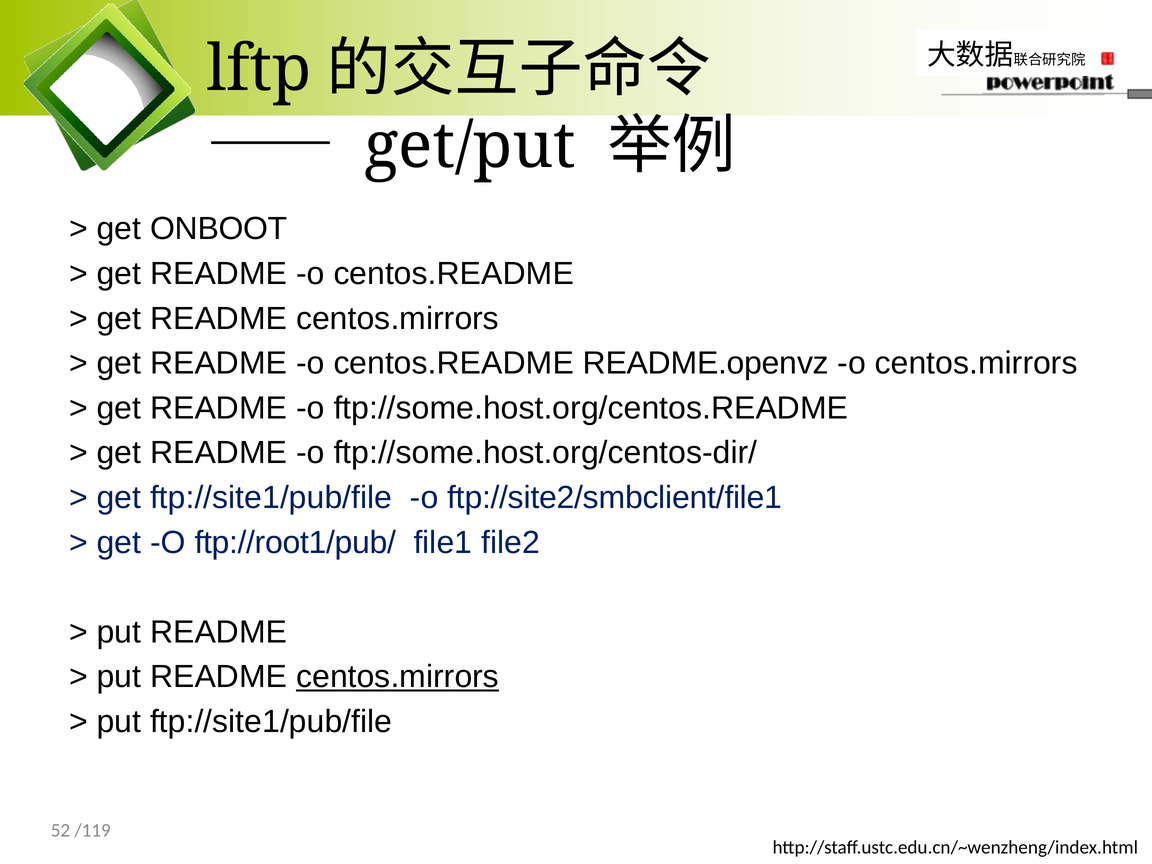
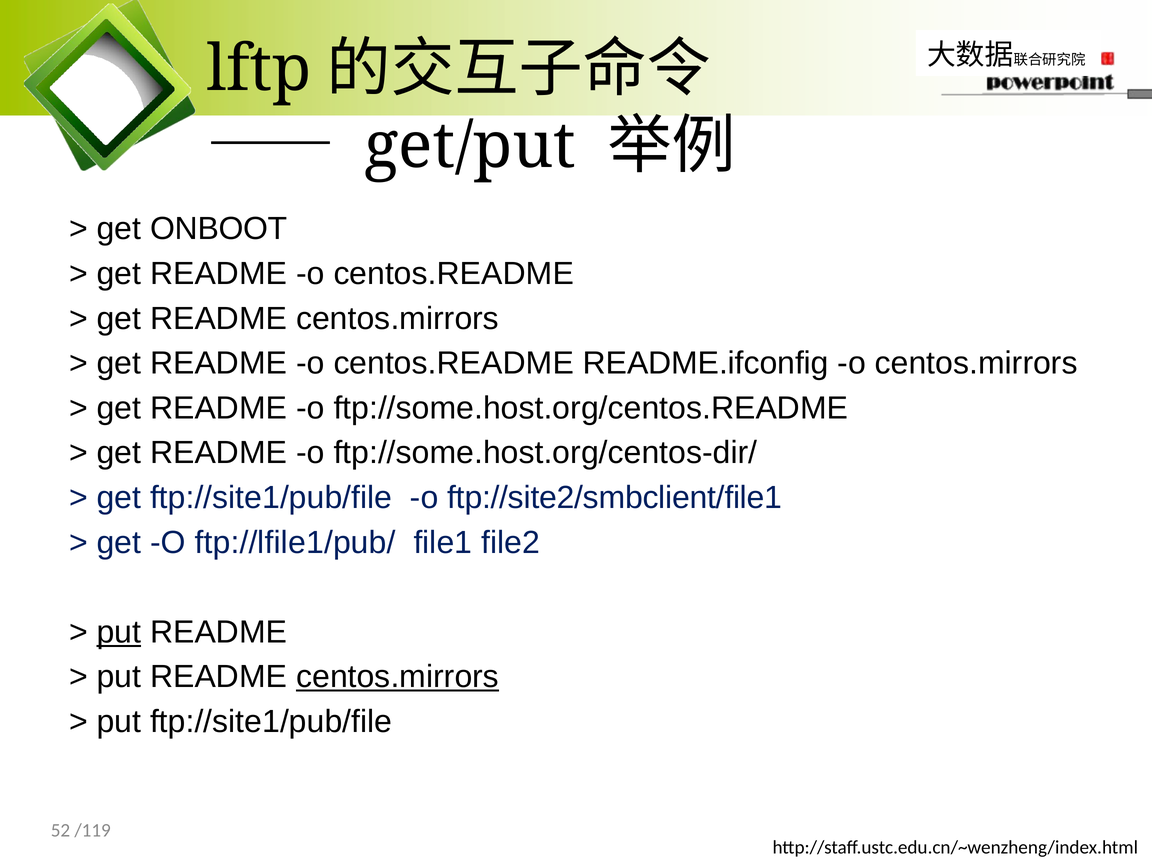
README.openvz: README.openvz -> README.ifconfig
ftp://root1/pub/: ftp://root1/pub/ -> ftp://lfile1/pub/
put at (119, 632) underline: none -> present
